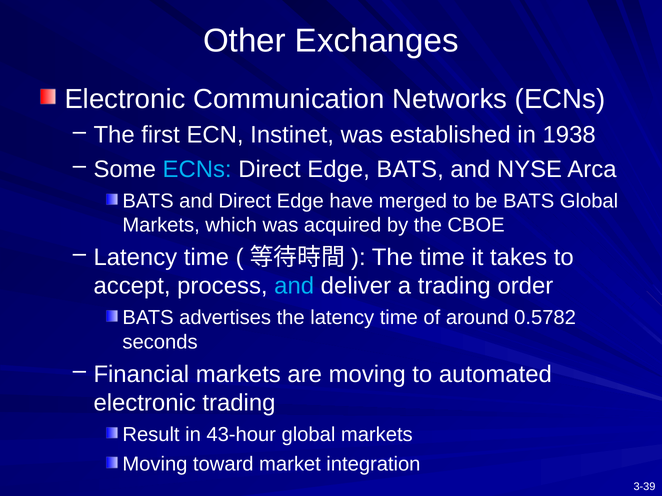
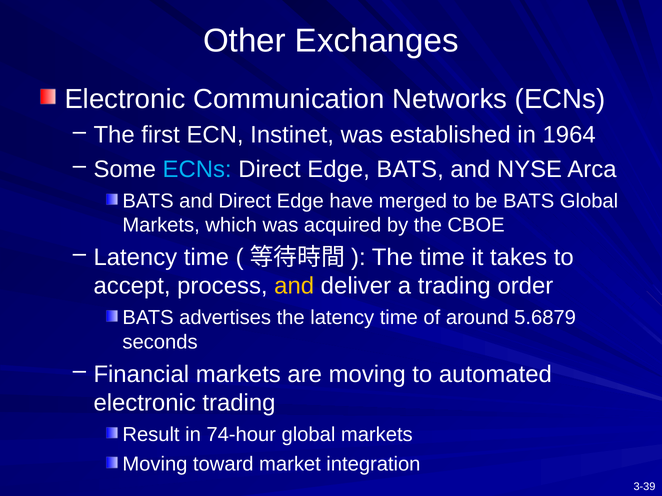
1938: 1938 -> 1964
and at (294, 286) colour: light blue -> yellow
0.5782: 0.5782 -> 5.6879
43-hour: 43-hour -> 74-hour
